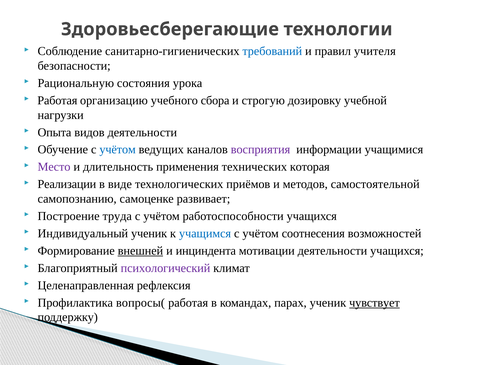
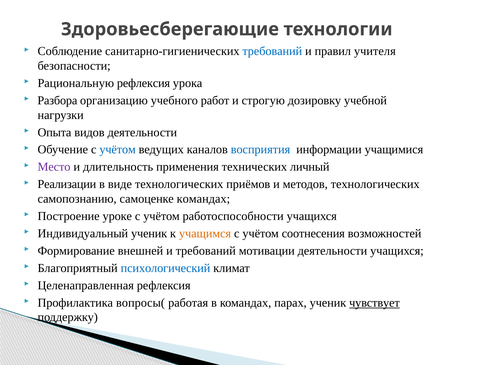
Рациональную состояния: состояния -> рефлексия
Работая at (57, 100): Работая -> Разбора
сбора: сбора -> работ
восприятия colour: purple -> blue
которая: которая -> личный
методов самостоятельной: самостоятельной -> технологических
самоценке развивает: развивает -> командах
труда: труда -> уроке
учащимся colour: blue -> orange
внешней underline: present -> none
и инциндента: инциндента -> требований
психологический colour: purple -> blue
